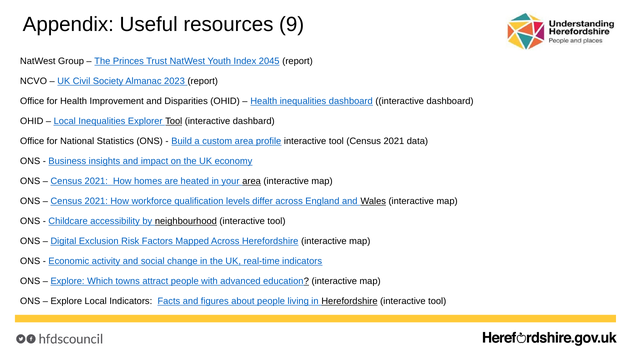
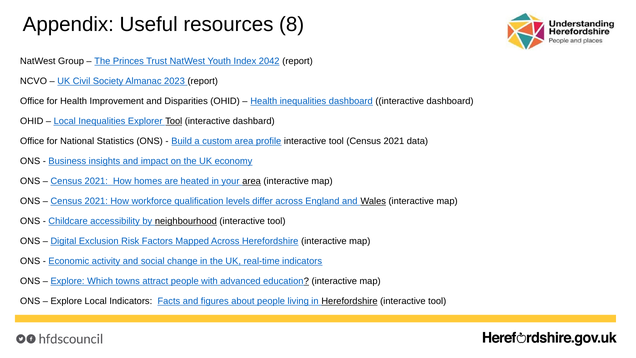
9: 9 -> 8
2045: 2045 -> 2042
